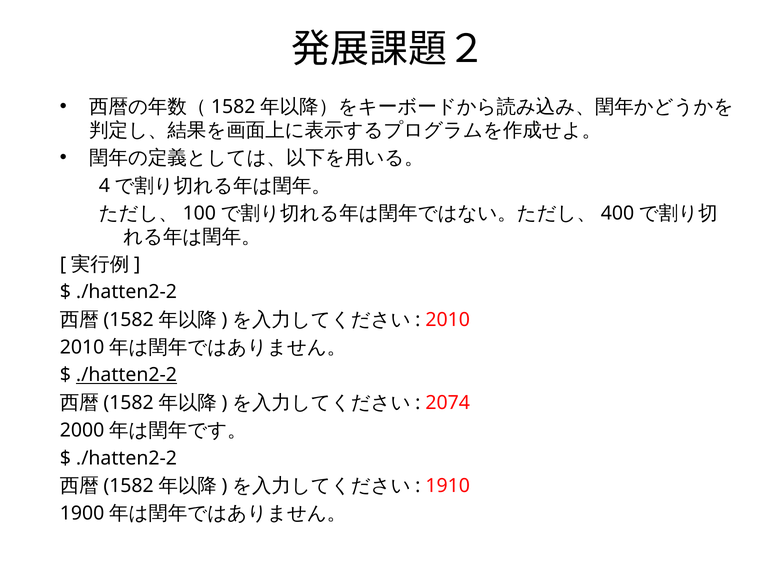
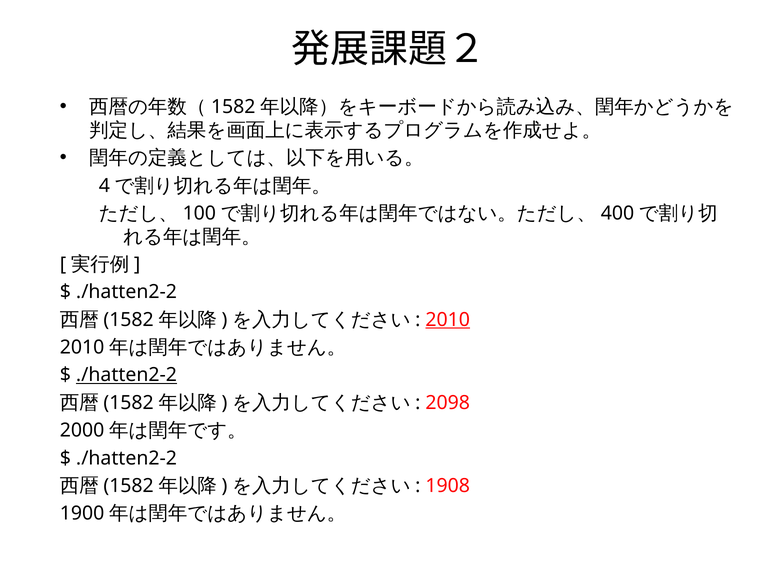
2010 underline: none -> present
2074: 2074 -> 2098
1910: 1910 -> 1908
